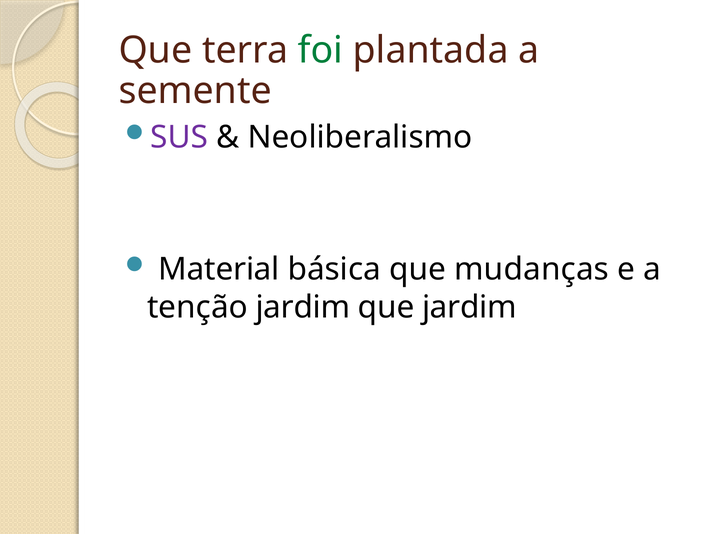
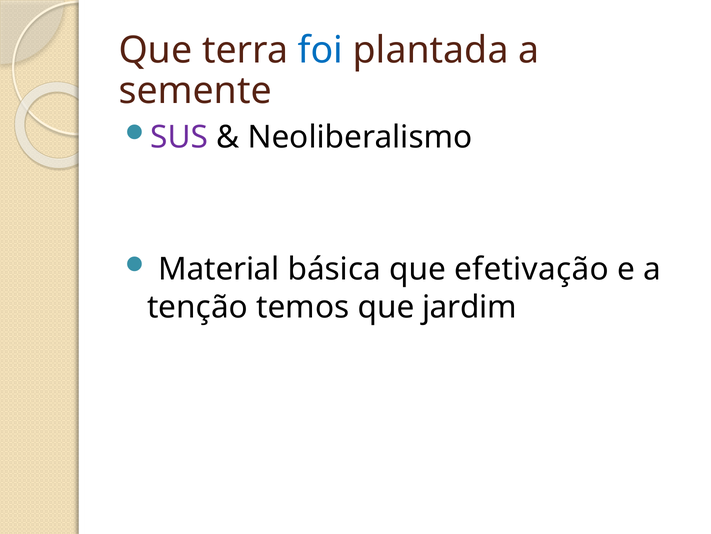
foi colour: green -> blue
mudanças: mudanças -> efetivação
tenção jardim: jardim -> temos
